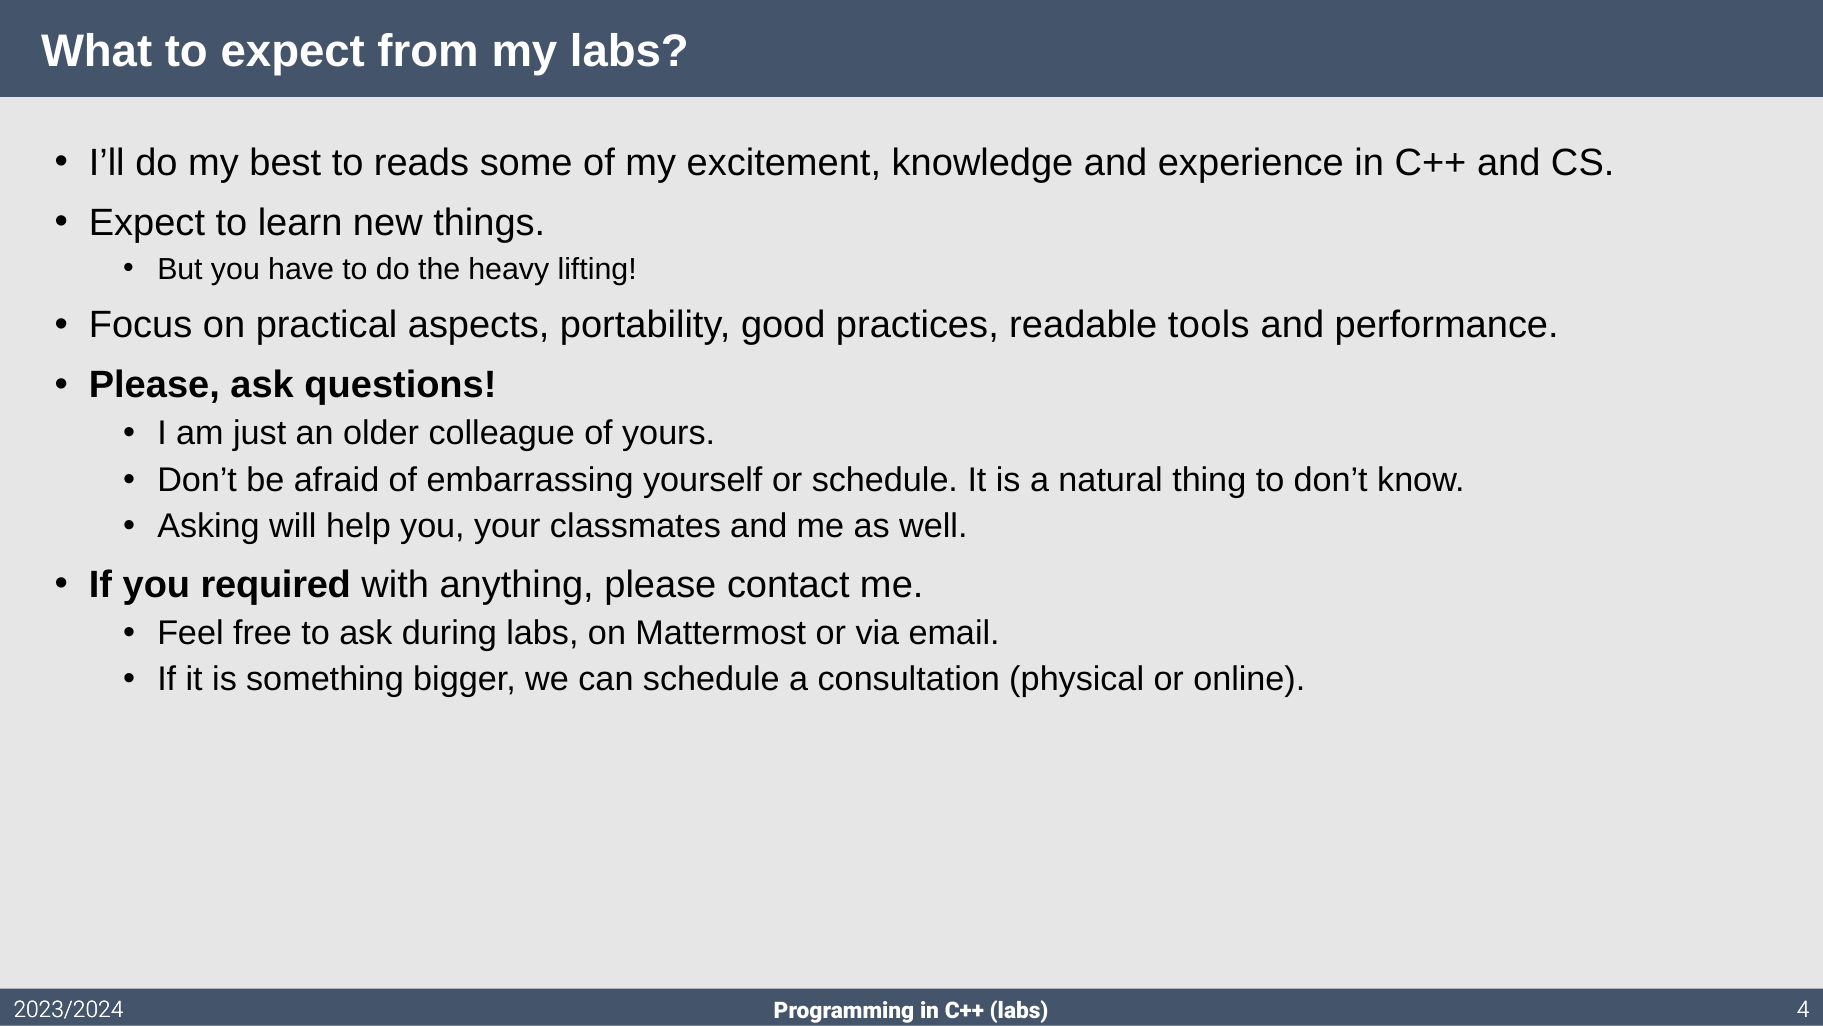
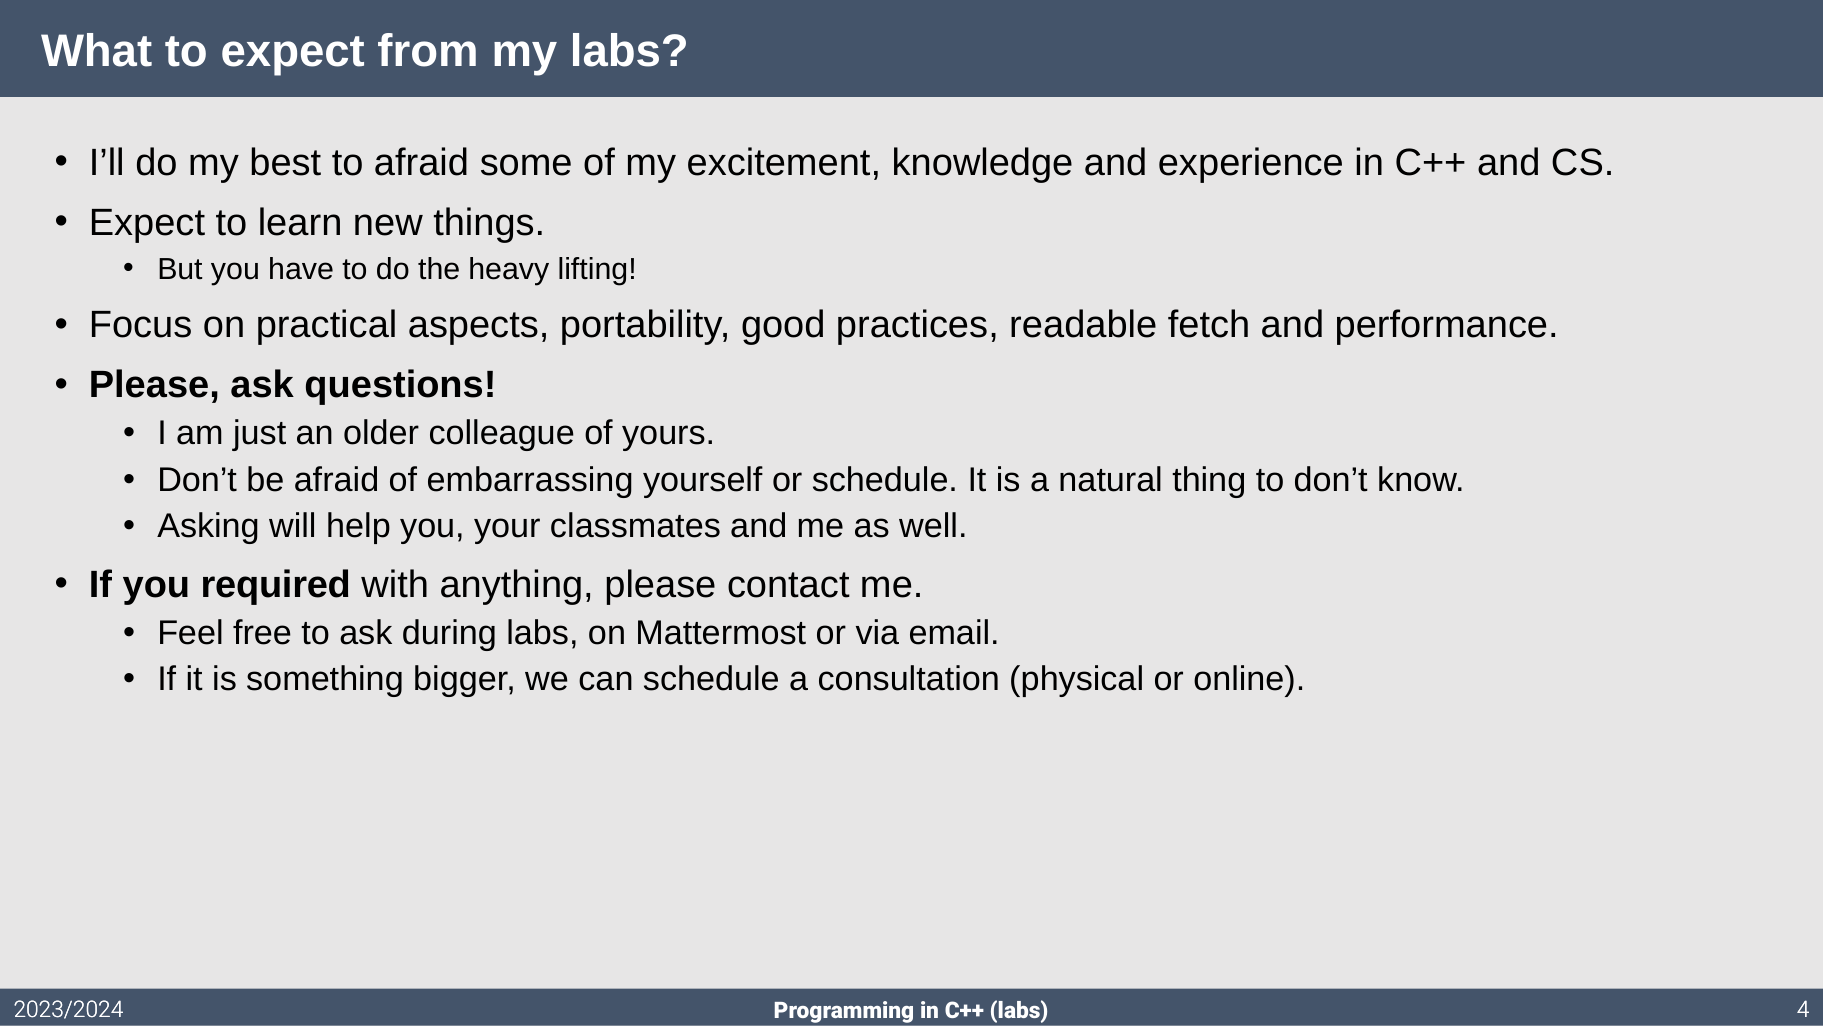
to reads: reads -> afraid
tools: tools -> fetch
